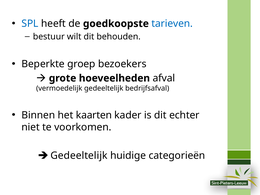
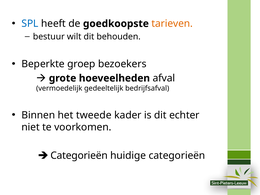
tarieven colour: blue -> orange
kaarten: kaarten -> tweede
Gedeeltelijk at (79, 156): Gedeeltelijk -> Categorieën
